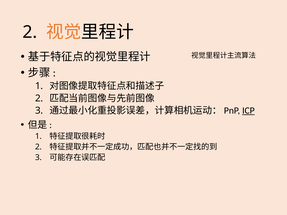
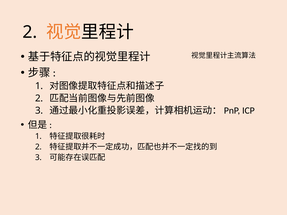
ICP underline: present -> none
